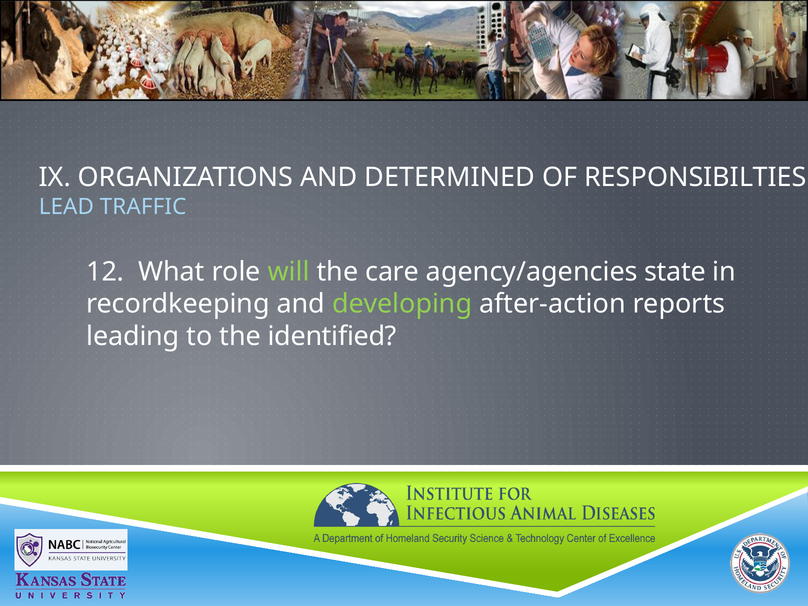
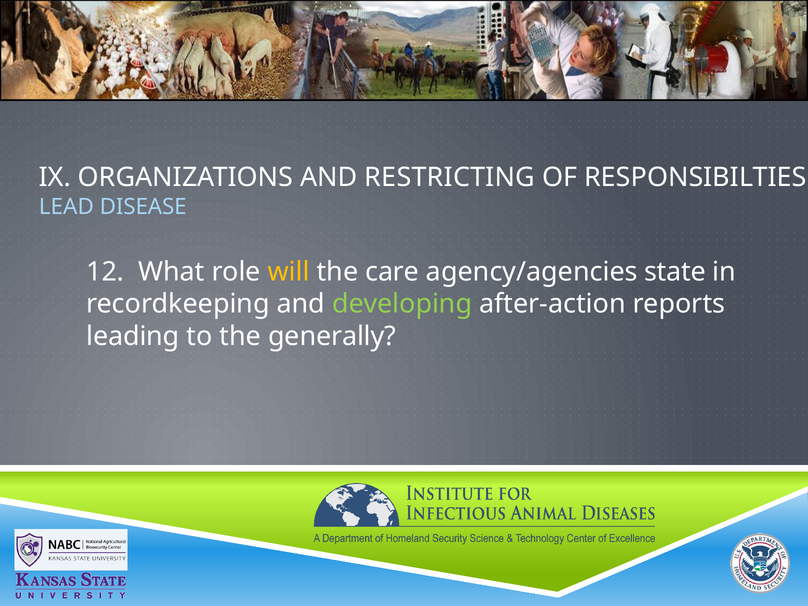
DETERMINED: DETERMINED -> RESTRICTING
TRAFFIC: TRAFFIC -> DISEASE
will colour: light green -> yellow
identified: identified -> generally
